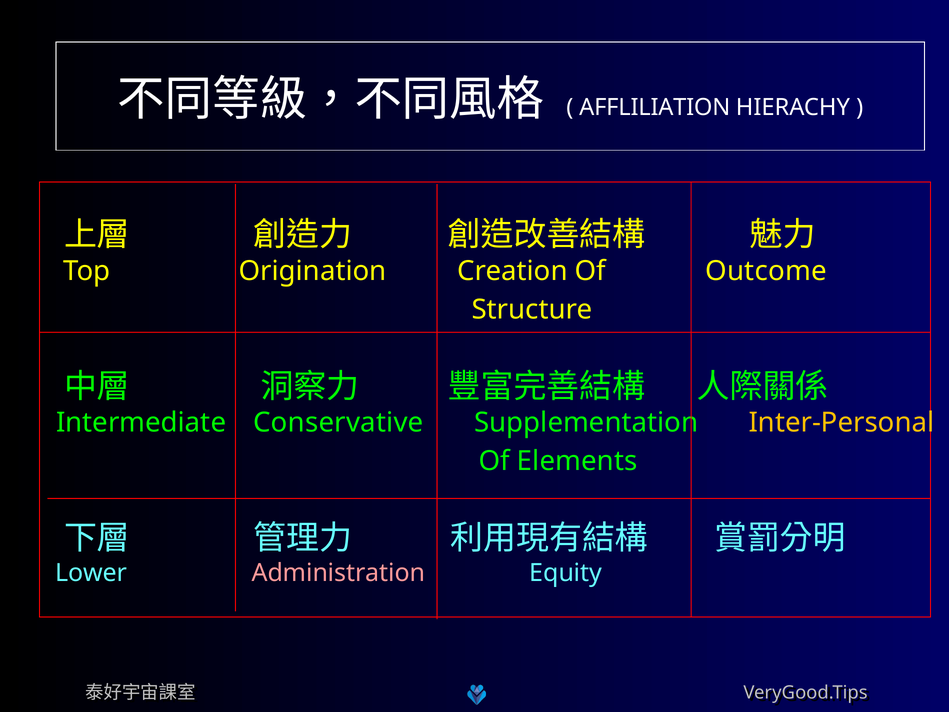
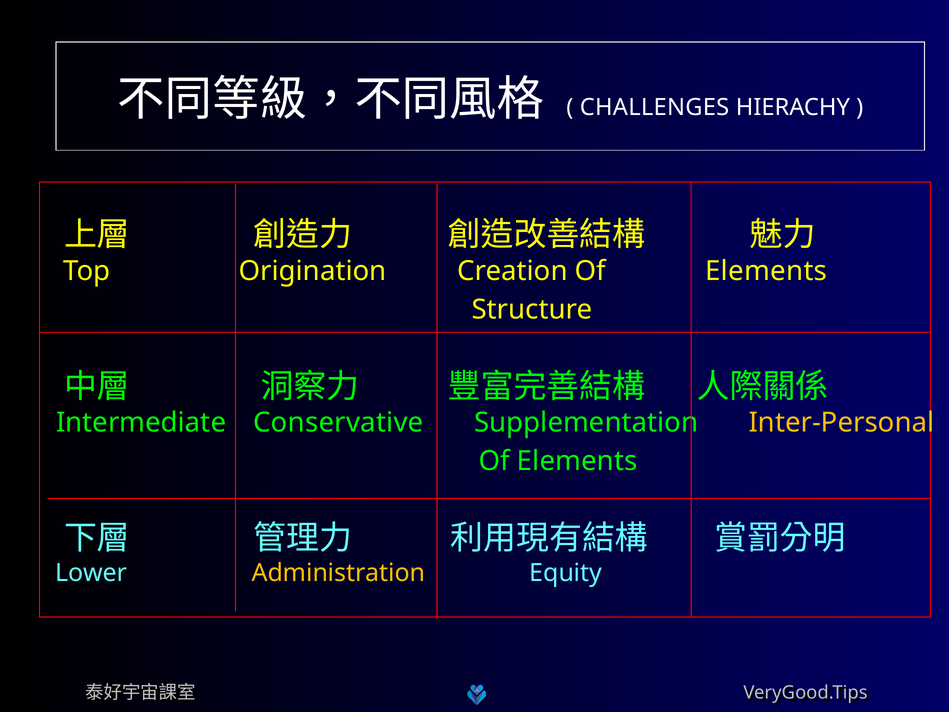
AFFLILIATION: AFFLILIATION -> CHALLENGES
Creation Of Outcome: Outcome -> Elements
Administration colour: pink -> yellow
